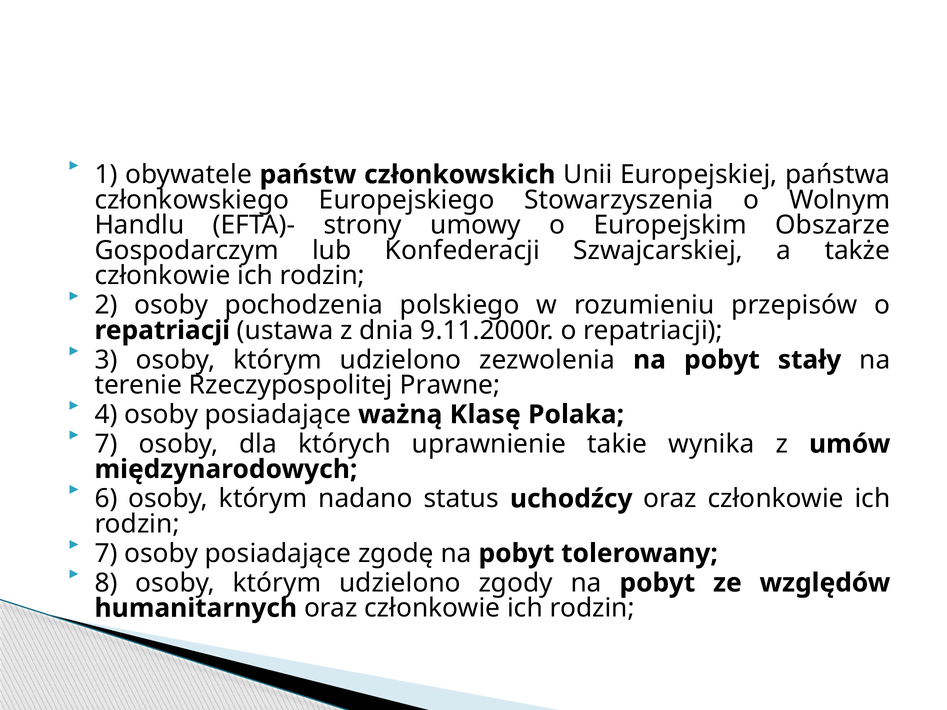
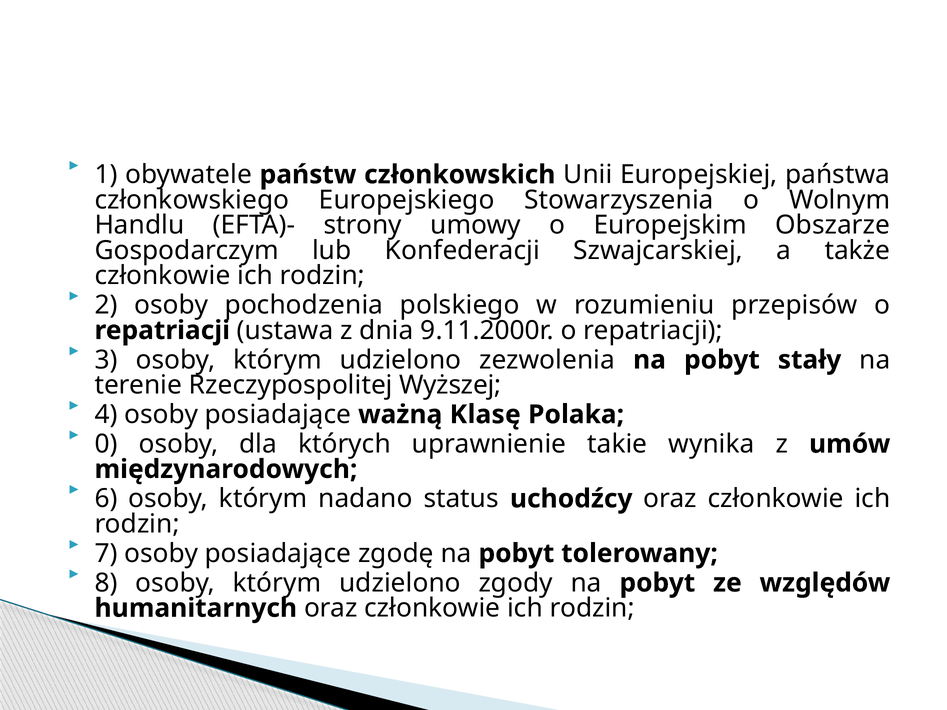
Prawne: Prawne -> Wyższej
7 at (106, 444): 7 -> 0
